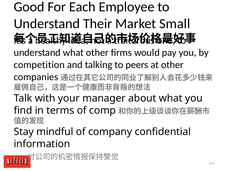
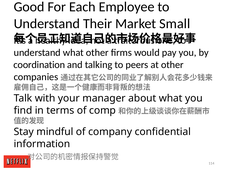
competition: competition -> coordination
